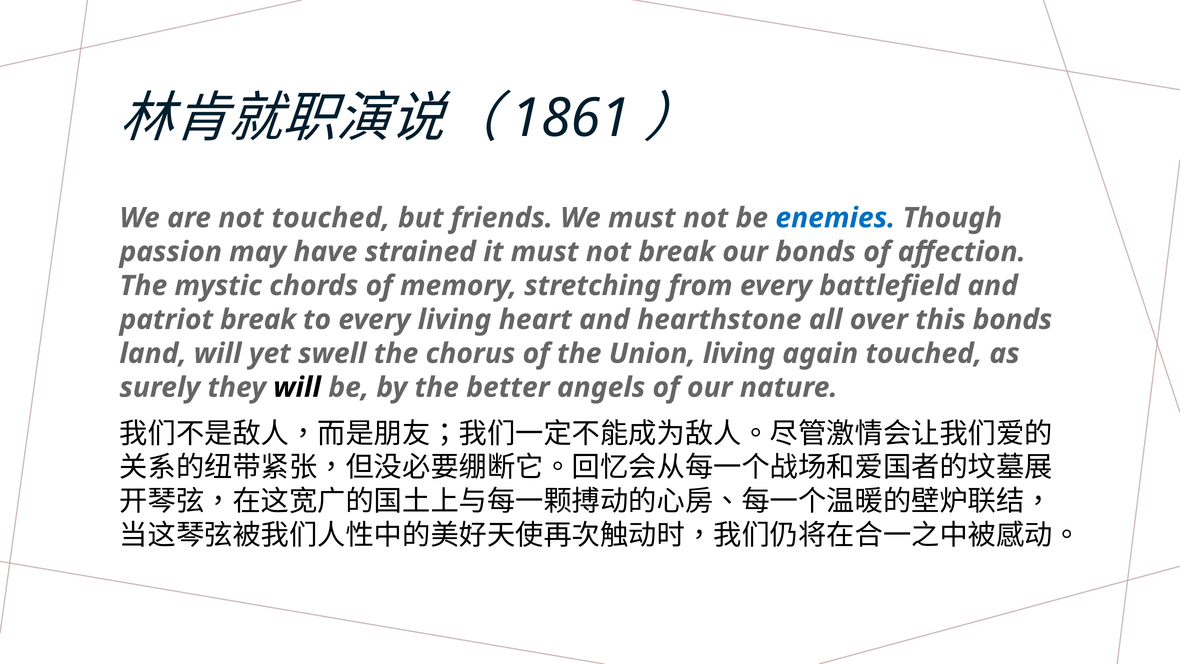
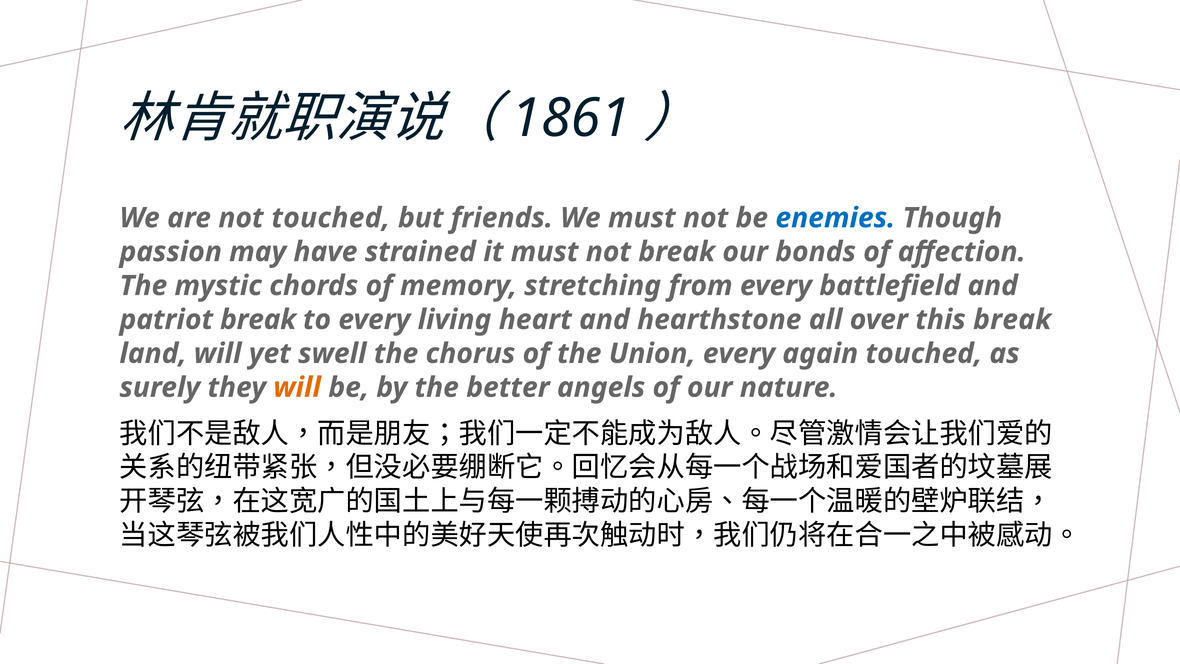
this bonds: bonds -> break
Union living: living -> every
will at (297, 387) colour: black -> orange
